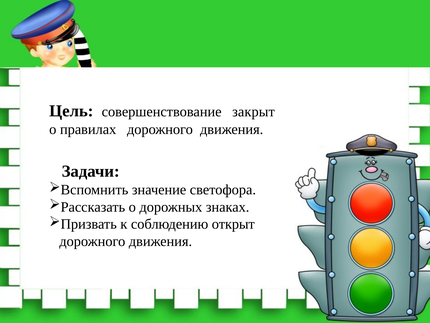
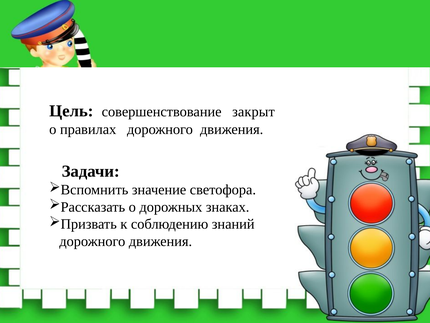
открыт: открыт -> знаний
